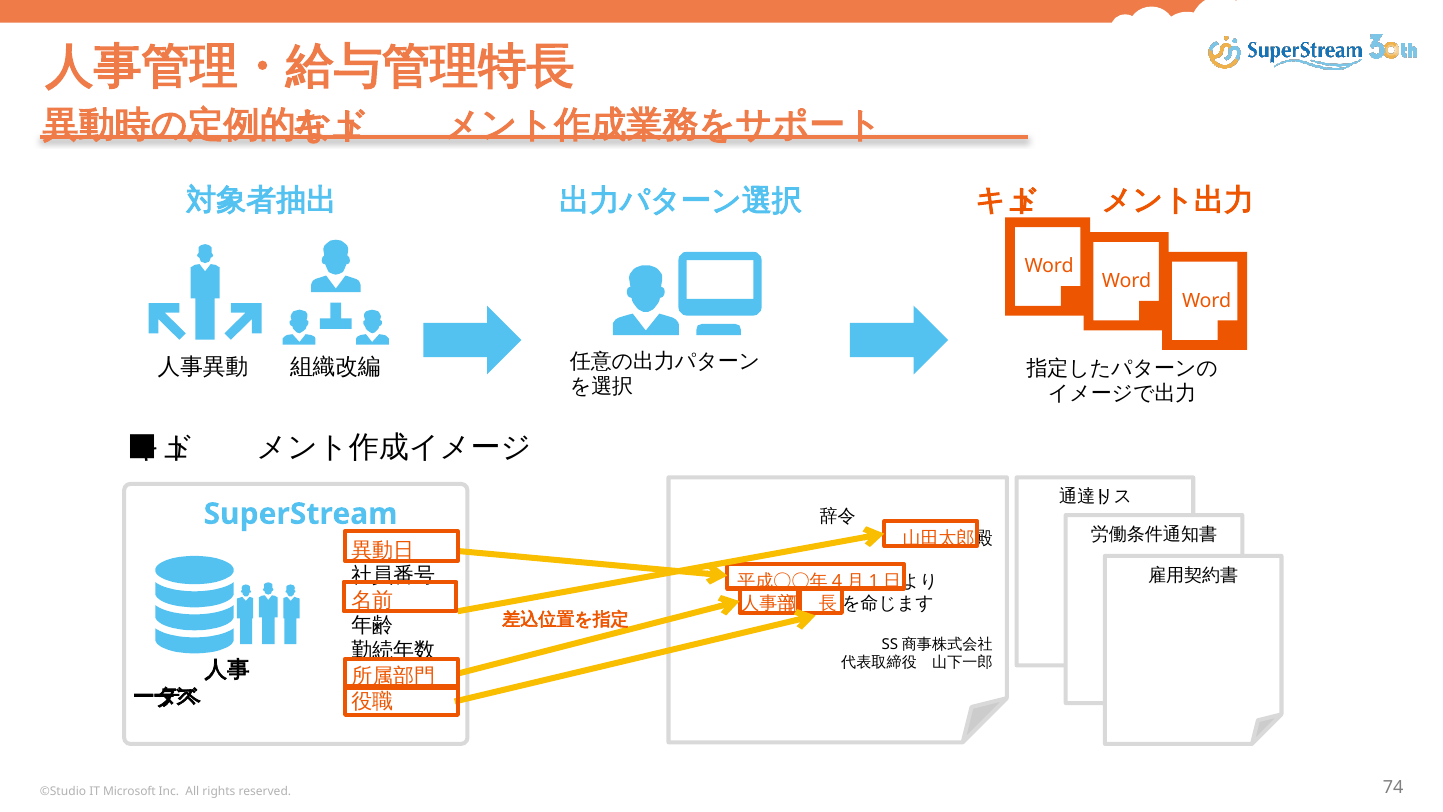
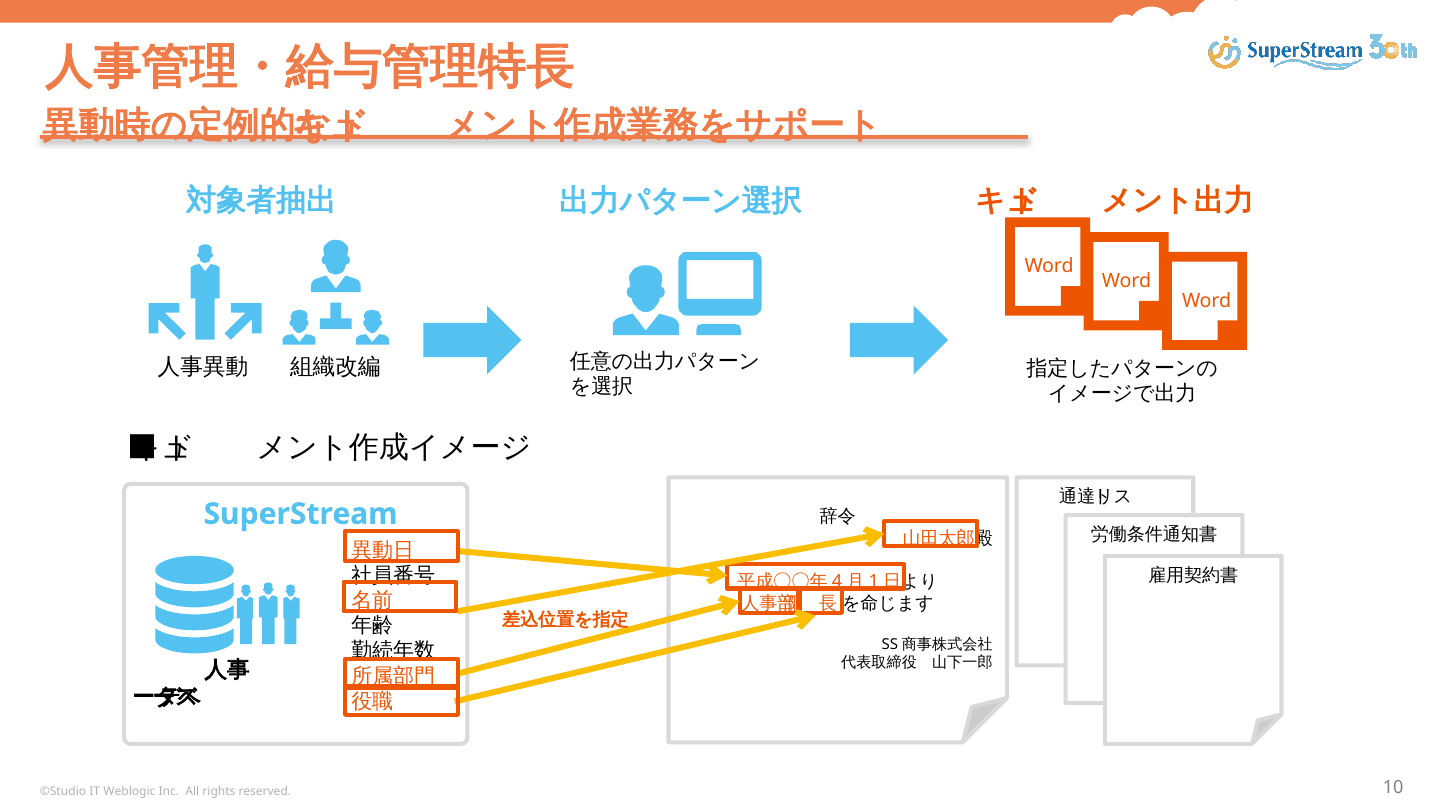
Microsoft: Microsoft -> Weblogic
74: 74 -> 10
